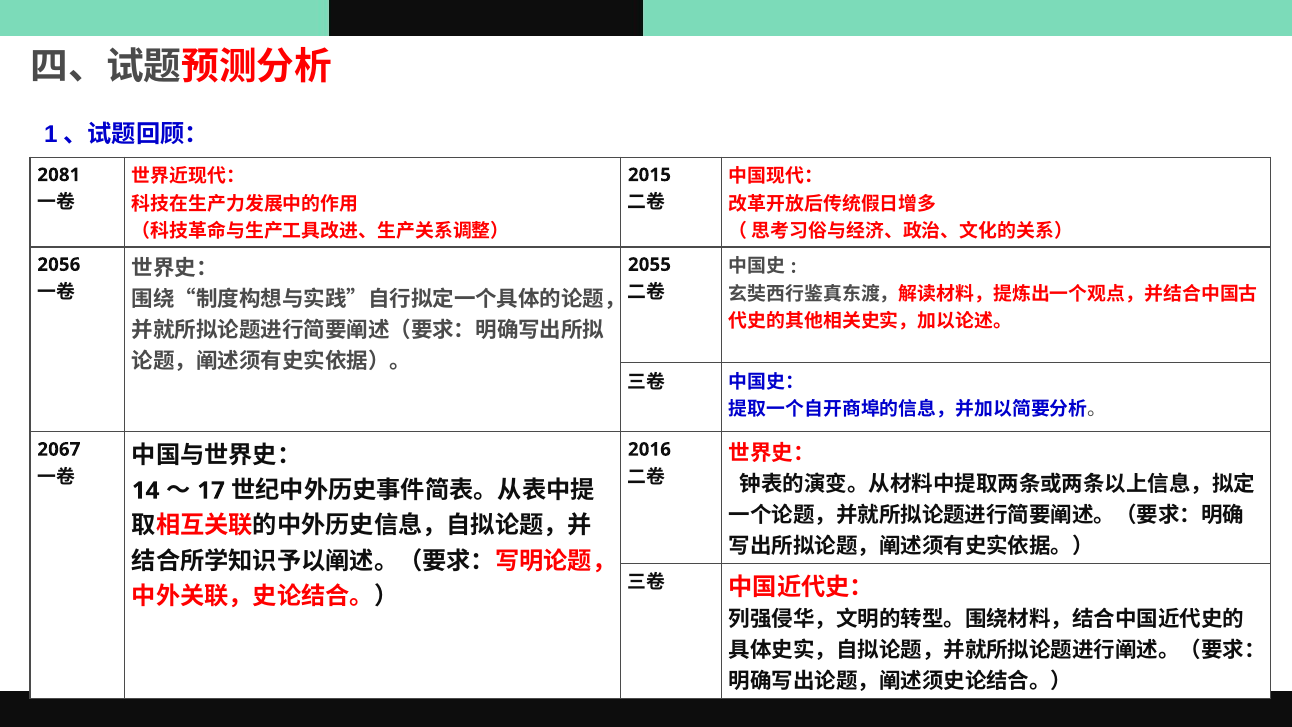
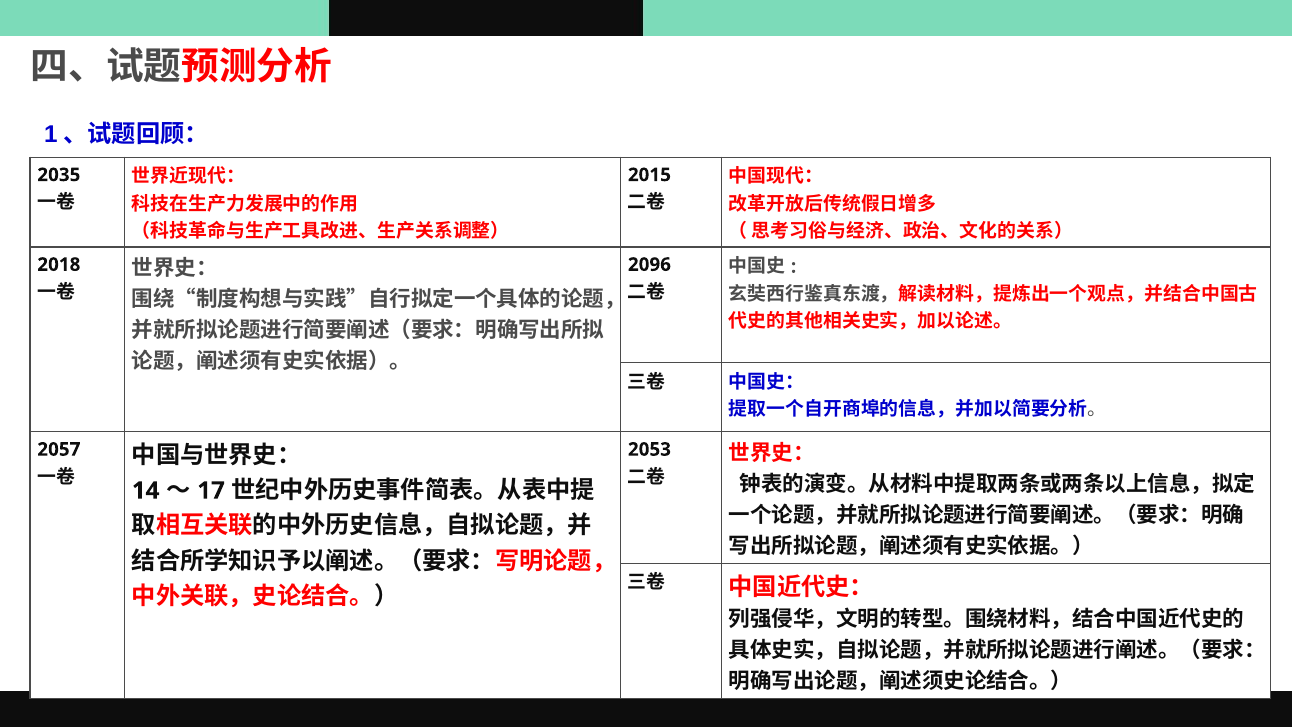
2081: 2081 -> 2035
2056: 2056 -> 2018
2055: 2055 -> 2096
2067: 2067 -> 2057
2016: 2016 -> 2053
